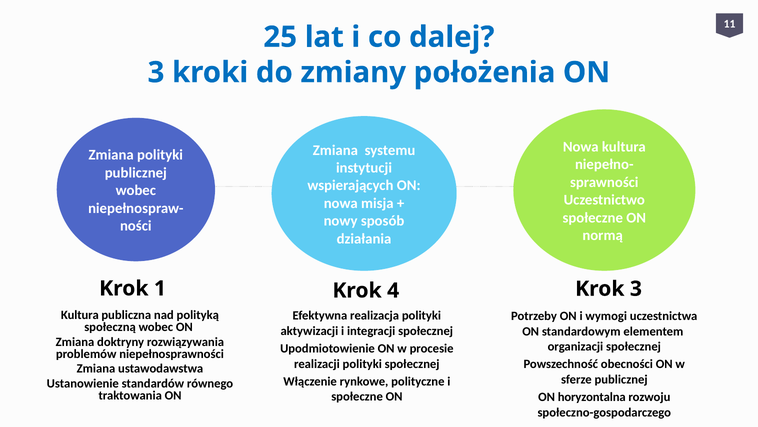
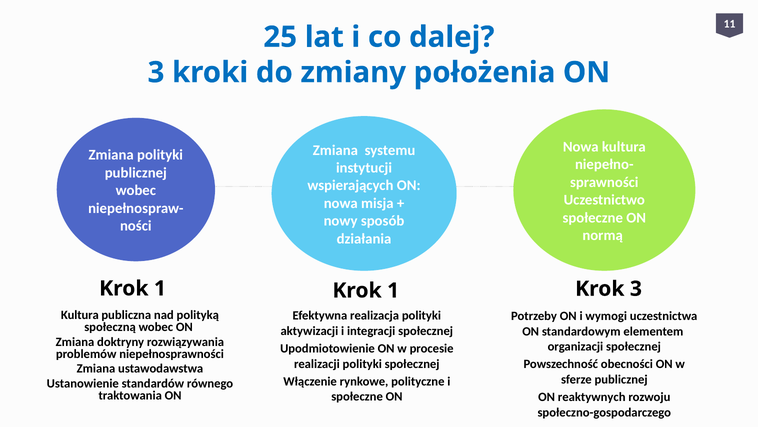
4 at (393, 290): 4 -> 1
horyzontalna: horyzontalna -> reaktywnych
